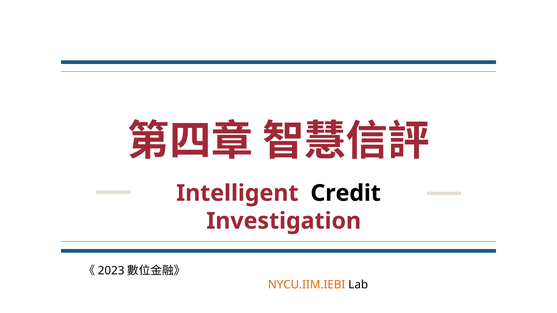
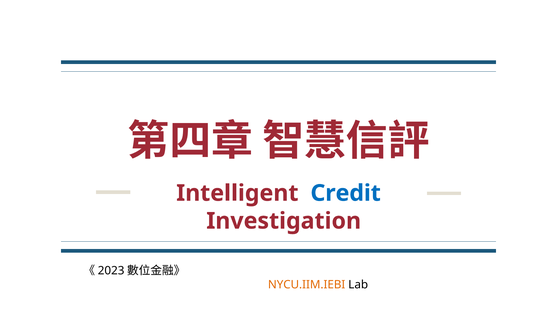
Credit colour: black -> blue
